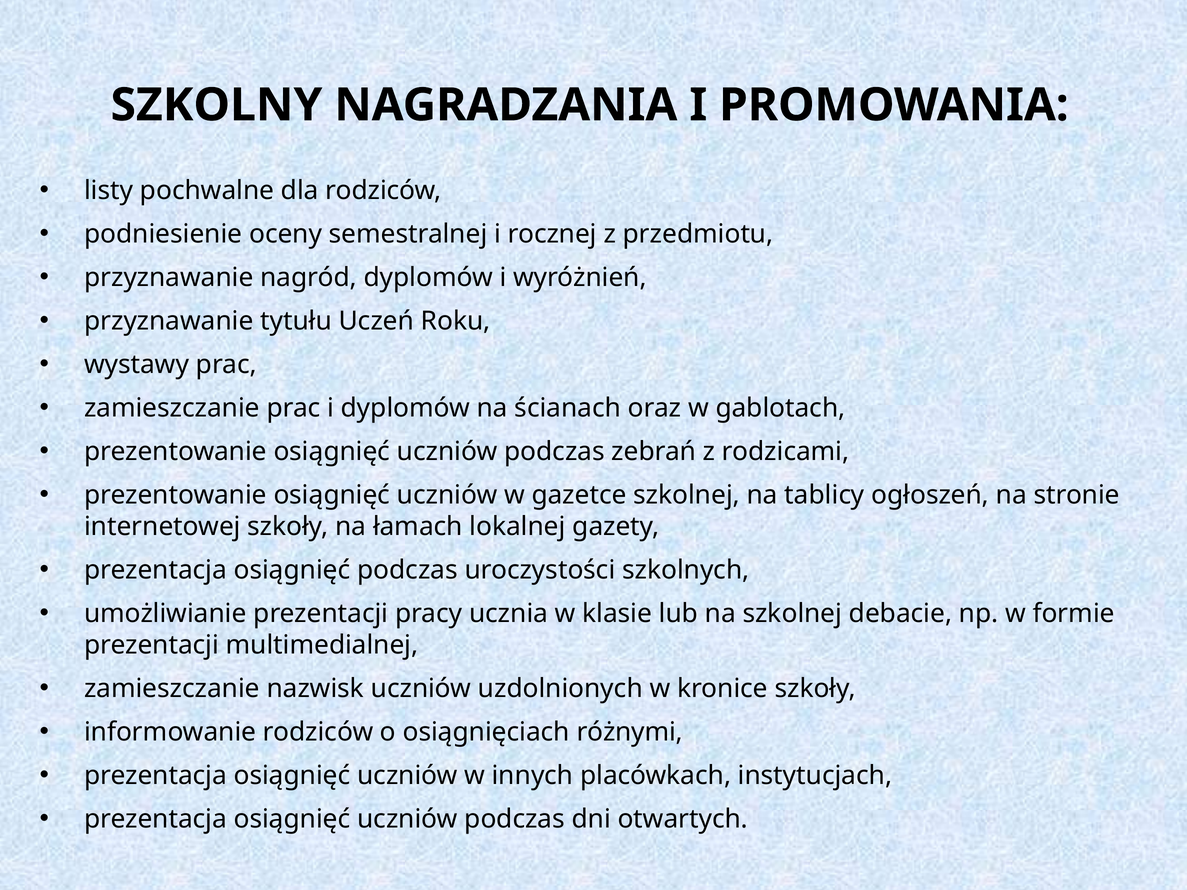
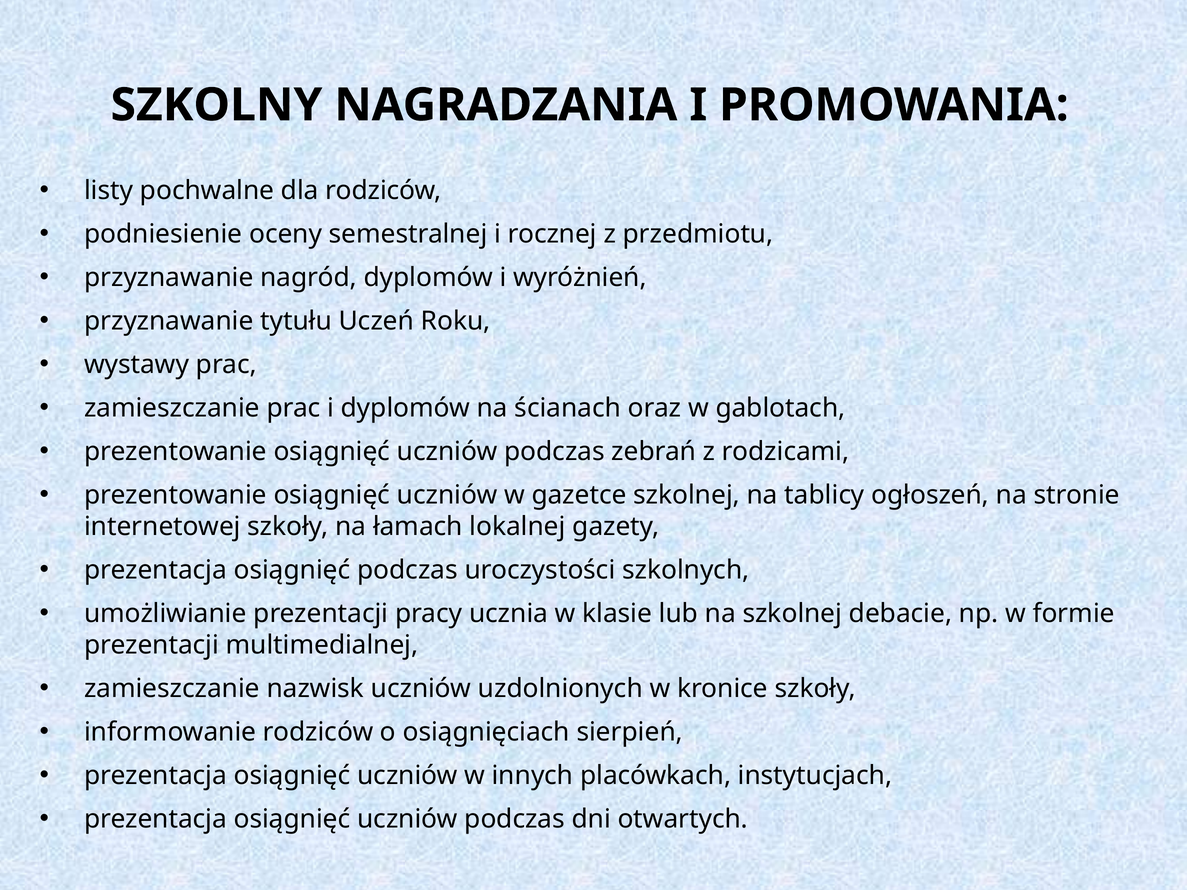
różnymi: różnymi -> sierpień
